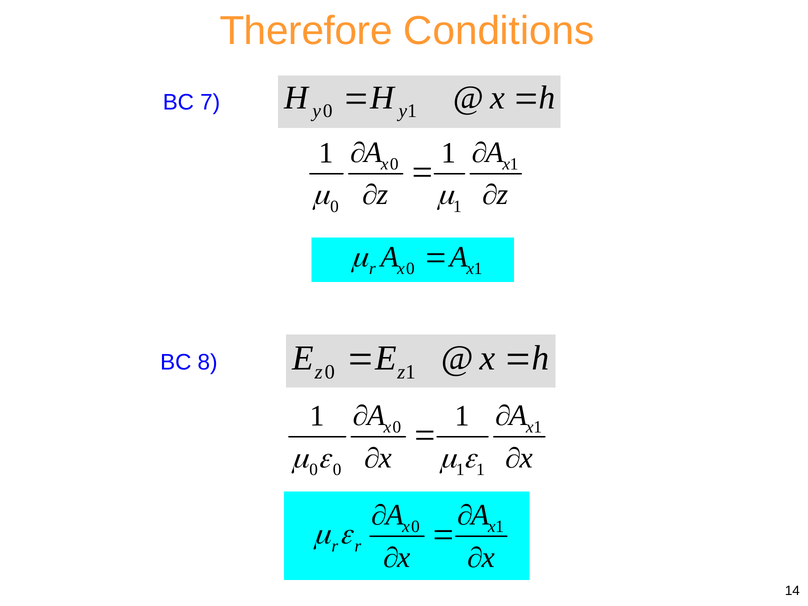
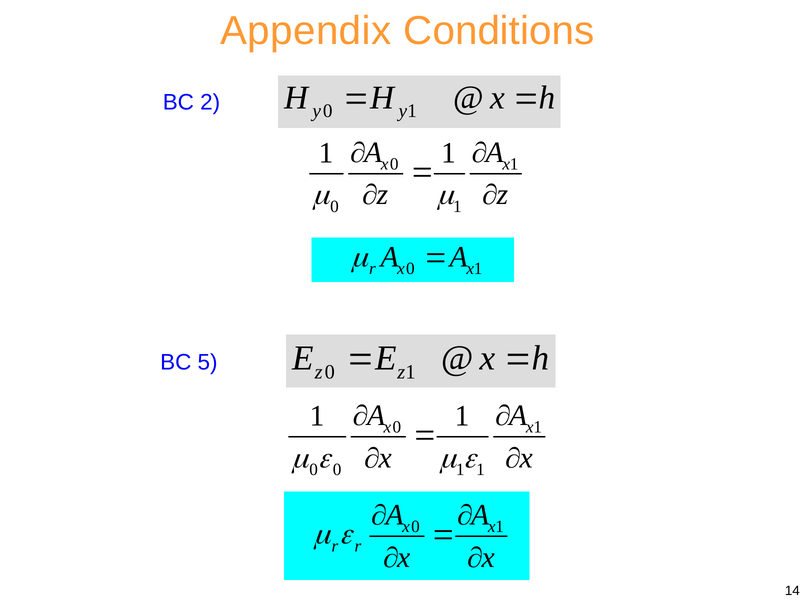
Therefore: Therefore -> Appendix
7: 7 -> 2
8: 8 -> 5
